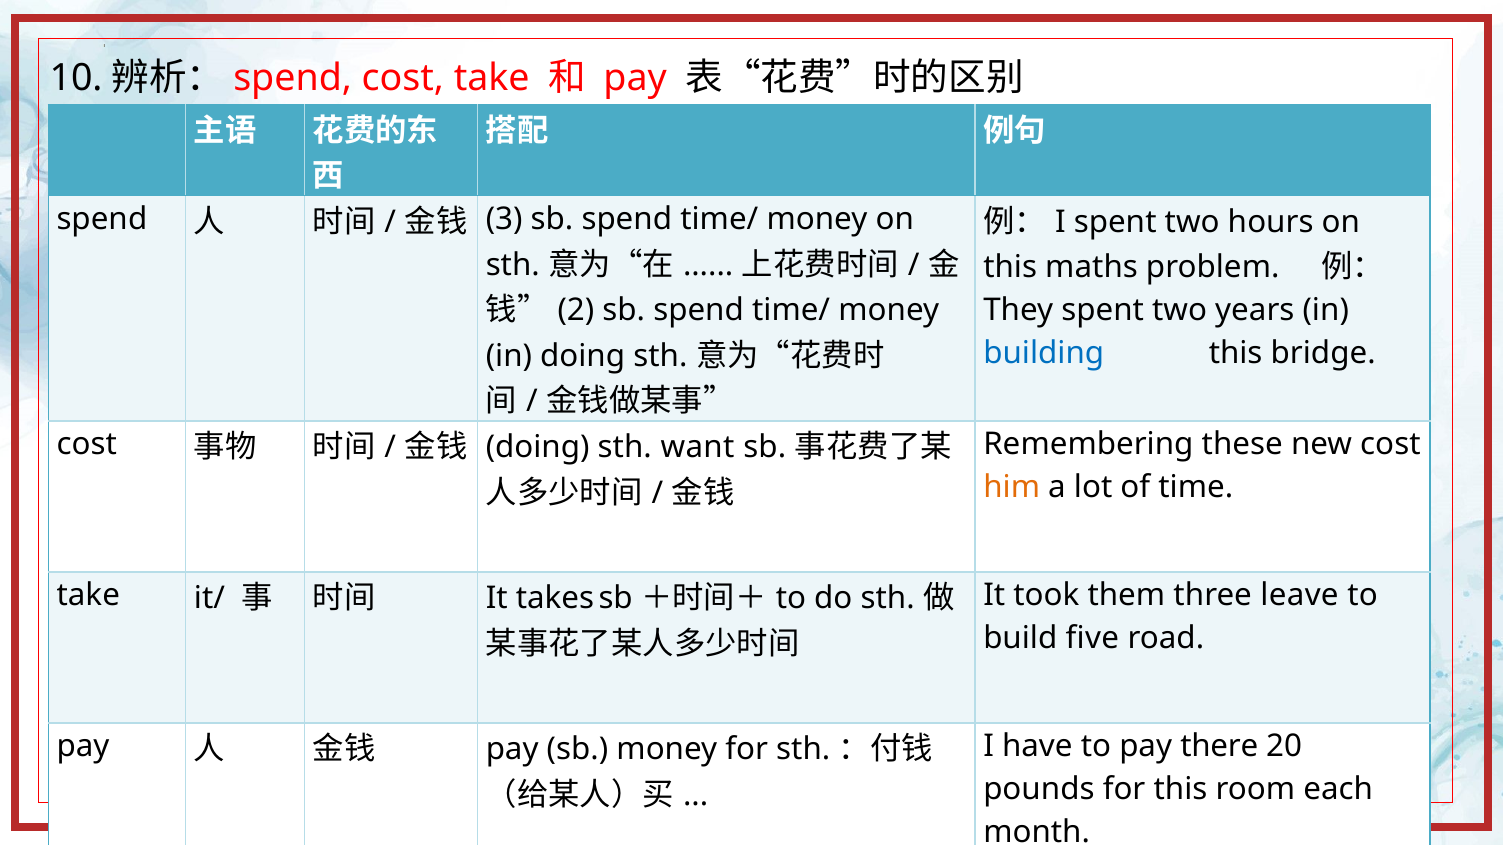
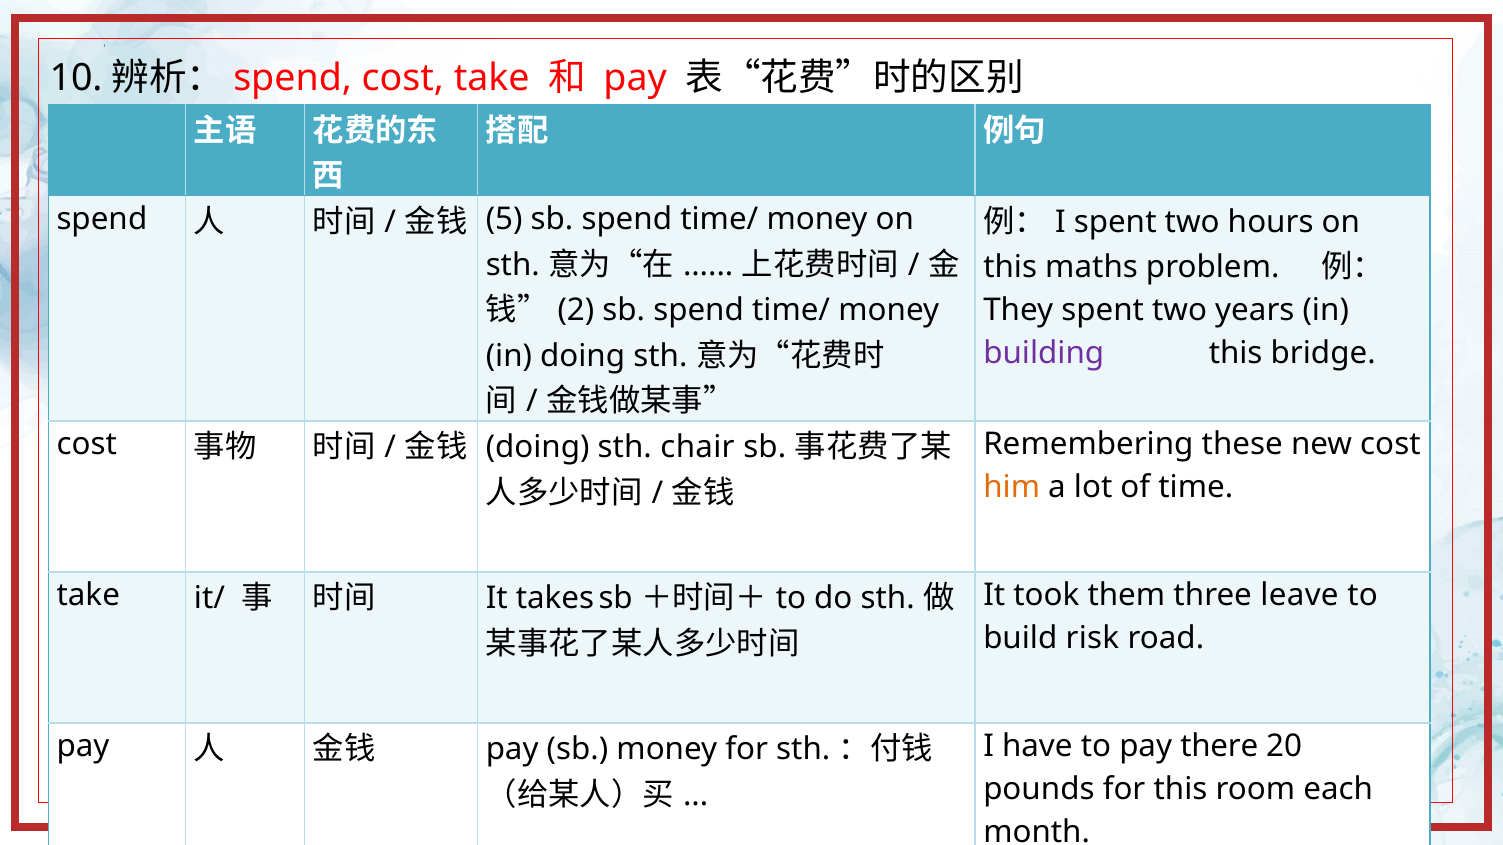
3: 3 -> 5
building colour: blue -> purple
want: want -> chair
five: five -> risk
